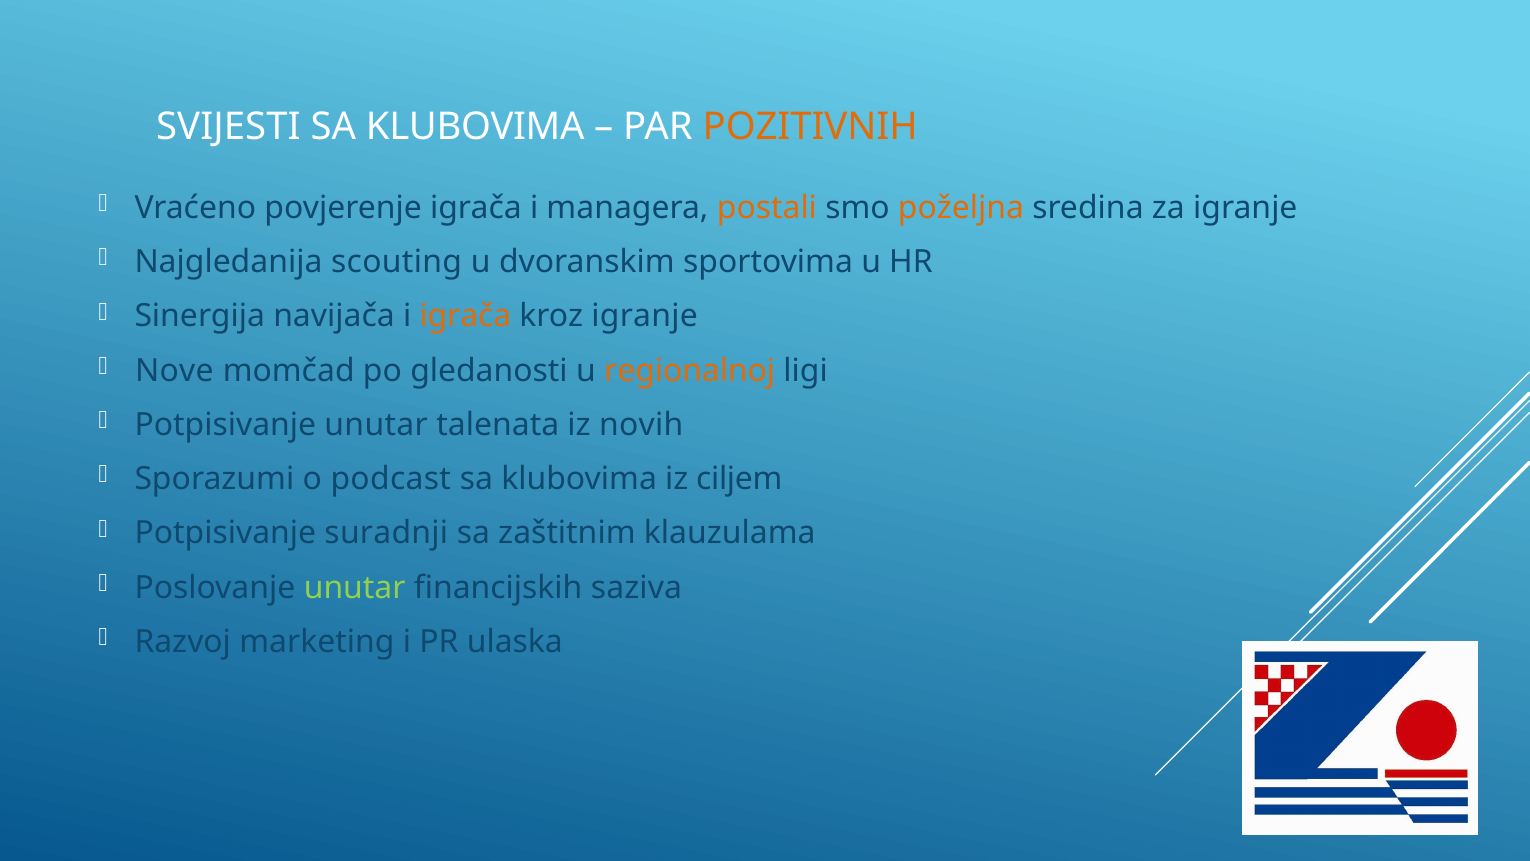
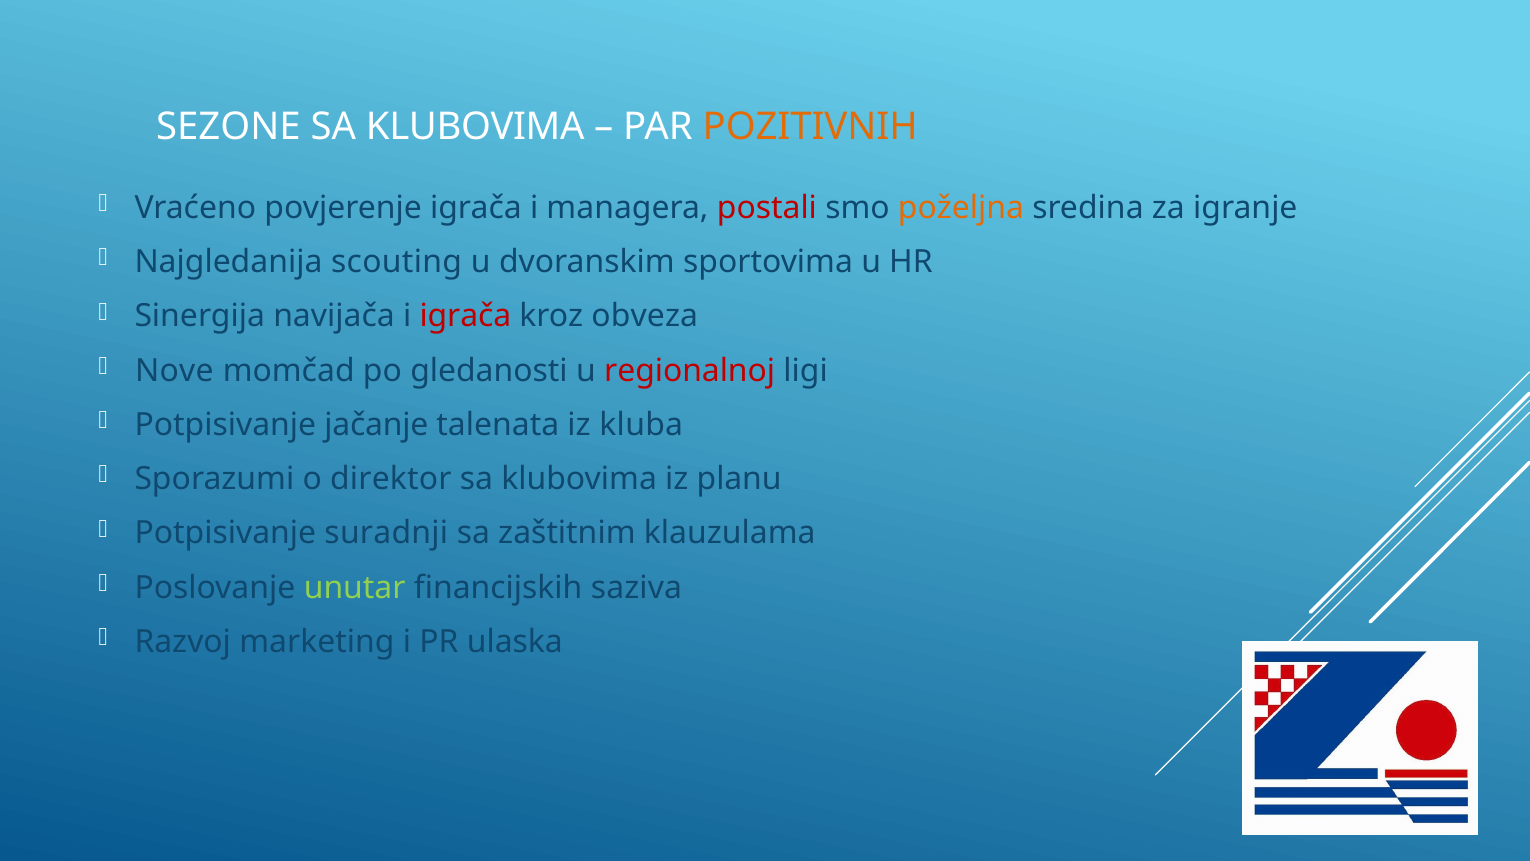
SVIJESTI: SVIJESTI -> SEZONE
postali colour: orange -> red
igrača at (465, 316) colour: orange -> red
kroz igranje: igranje -> obveza
regionalnoj colour: orange -> red
Potpisivanje unutar: unutar -> jačanje
novih: novih -> kluba
podcast: podcast -> direktor
ciljem: ciljem -> planu
